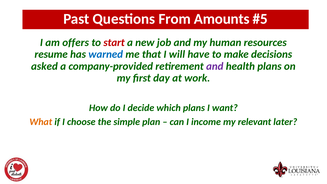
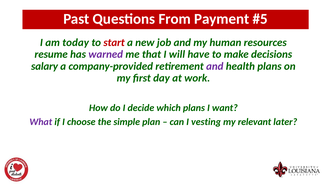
Amounts: Amounts -> Payment
offers: offers -> today
warned colour: blue -> purple
asked: asked -> salary
What colour: orange -> purple
income: income -> vesting
